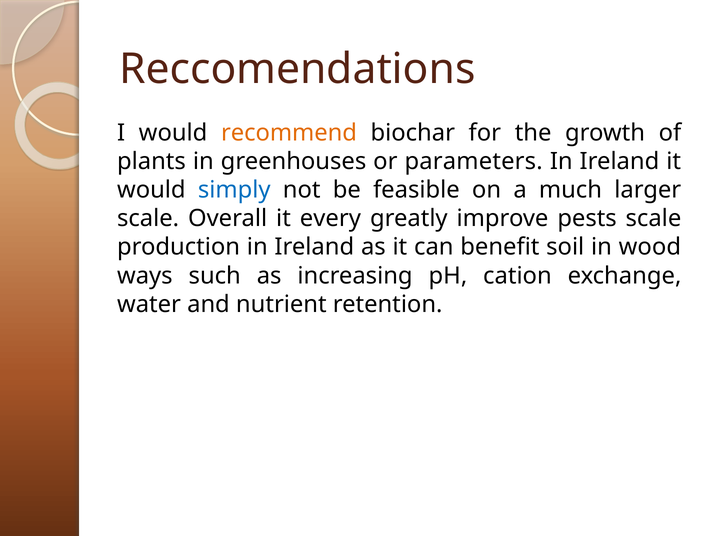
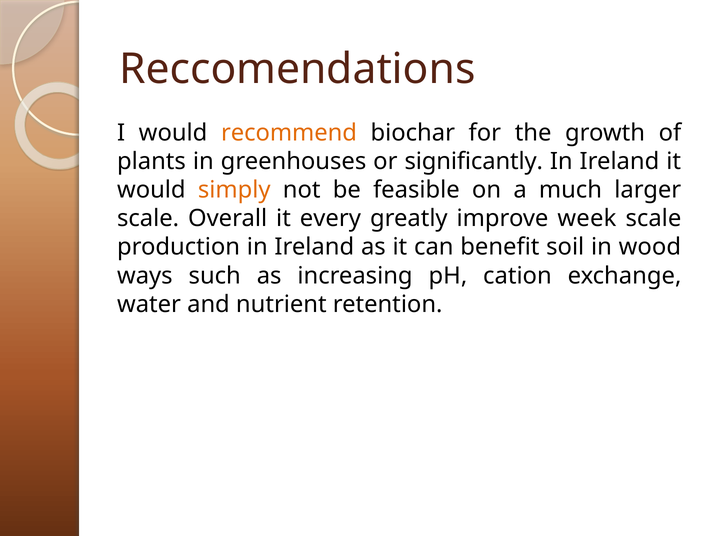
parameters: parameters -> significantly
simply colour: blue -> orange
pests: pests -> week
